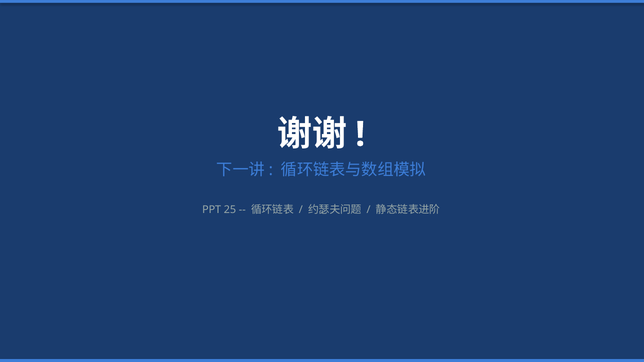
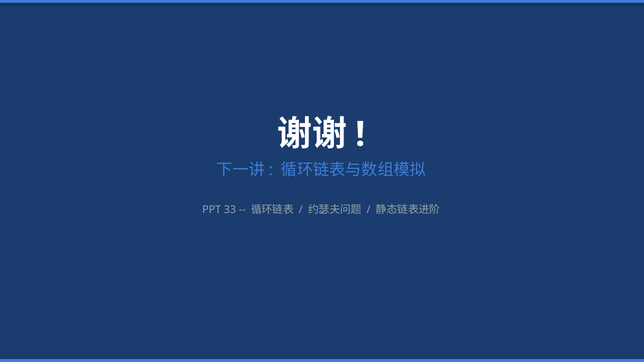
25: 25 -> 33
